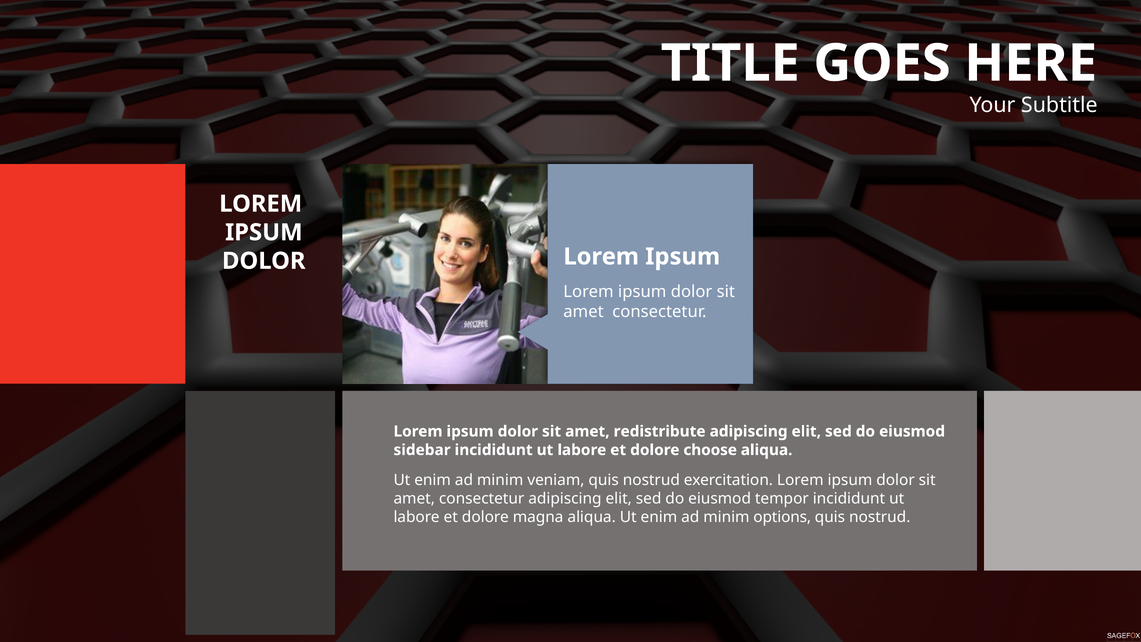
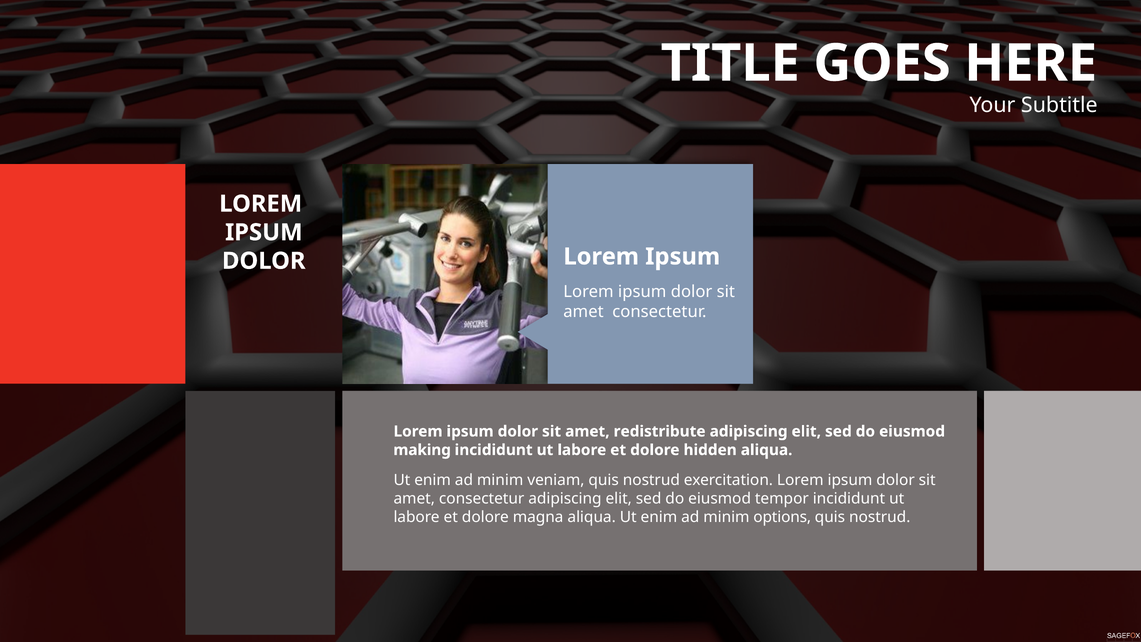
sidebar: sidebar -> making
choose: choose -> hidden
